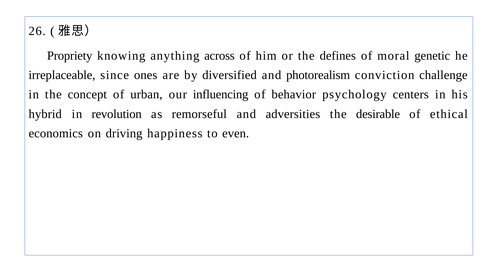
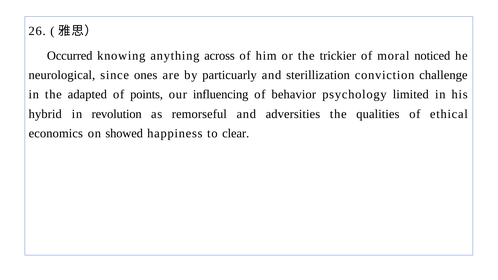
Propriety: Propriety -> Occurred
defines: defines -> trickier
genetic: genetic -> noticed
irreplaceable: irreplaceable -> neurological
diversified: diversified -> particuarly
photorealism: photorealism -> sterillization
concept: concept -> adapted
urban: urban -> points
centers: centers -> limited
desirable: desirable -> qualities
driving: driving -> showed
even: even -> clear
